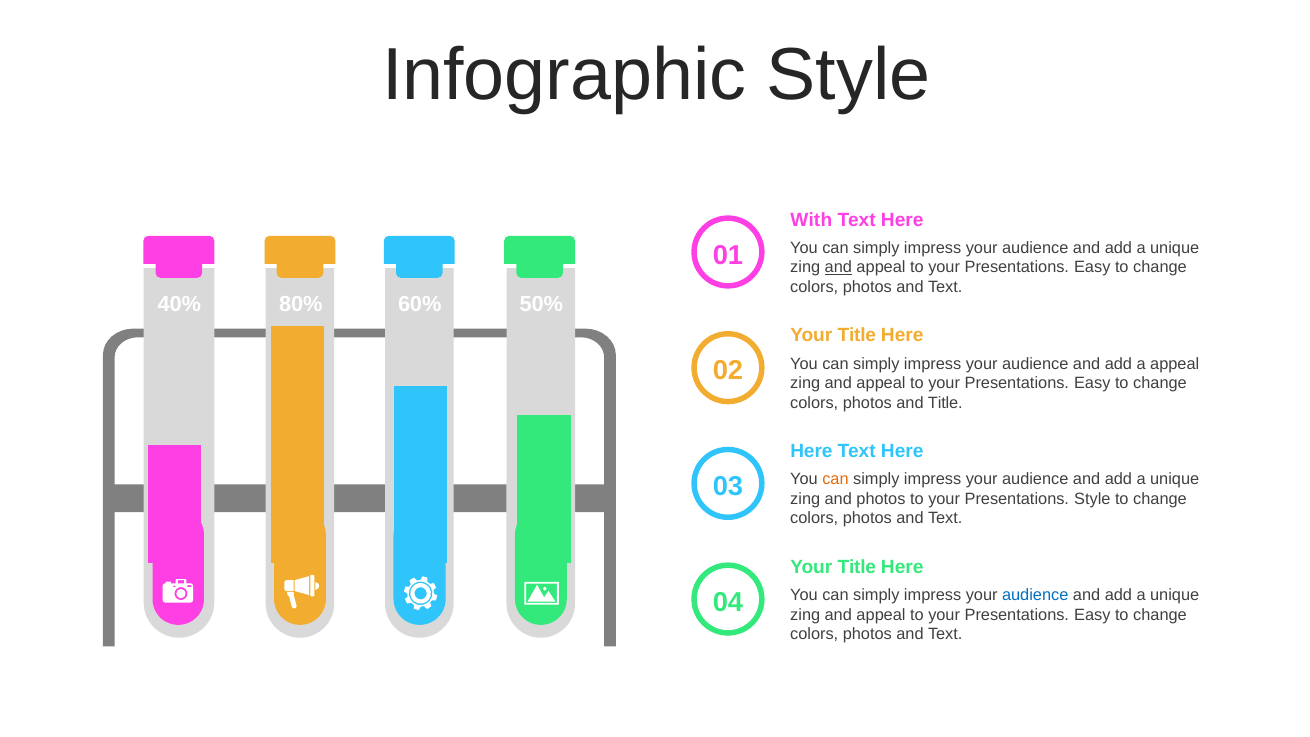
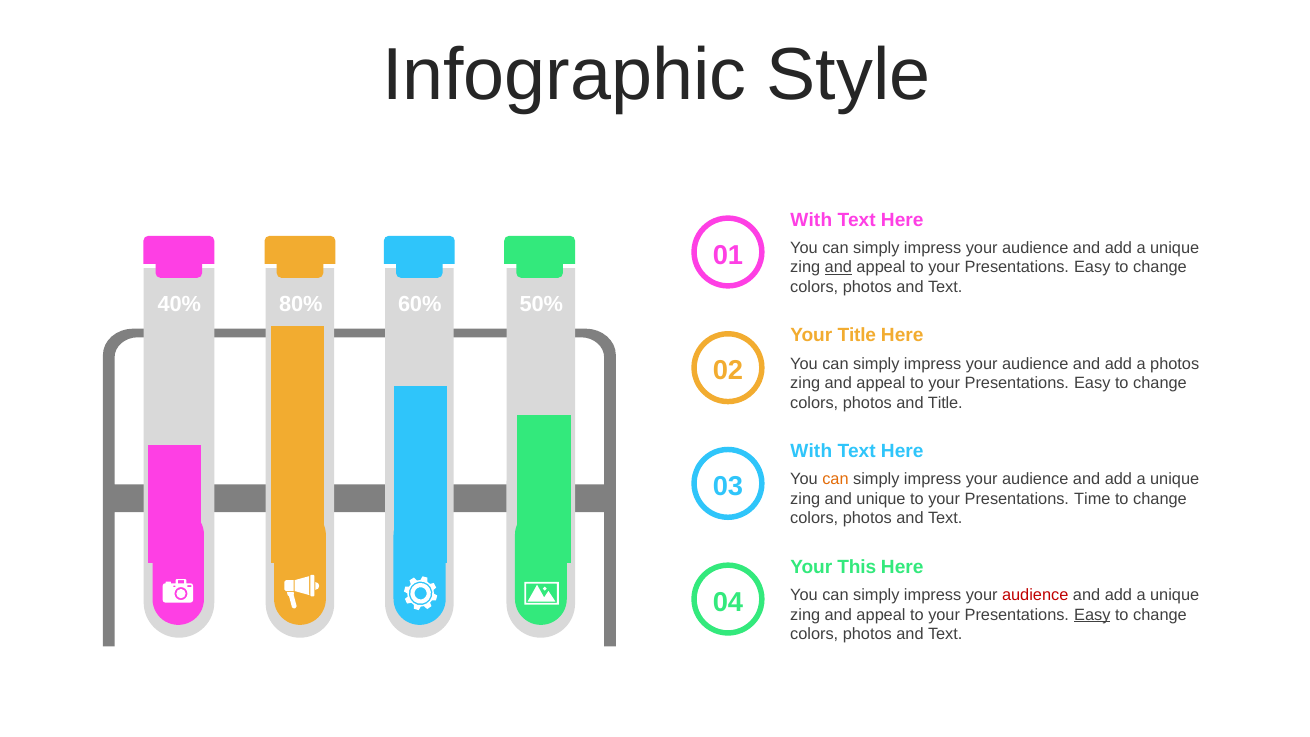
a appeal: appeal -> photos
Here at (811, 451): Here -> With
and photos: photos -> unique
Presentations Style: Style -> Time
Title at (857, 567): Title -> This
audience at (1035, 595) colour: blue -> red
Easy at (1092, 614) underline: none -> present
